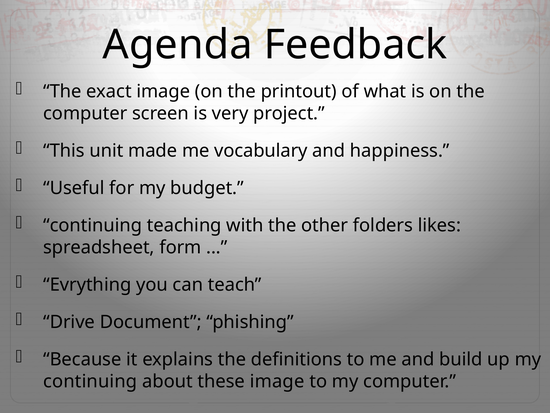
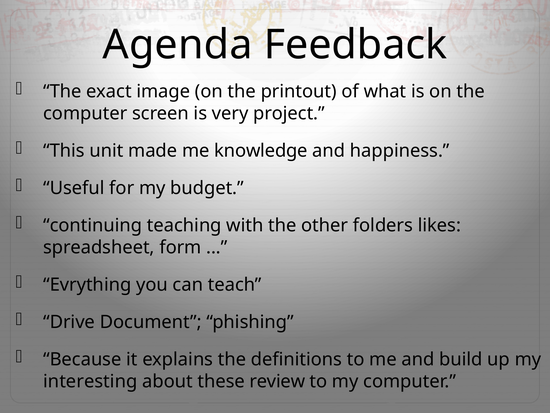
vocabulary: vocabulary -> knowledge
continuing at (90, 381): continuing -> interesting
these image: image -> review
